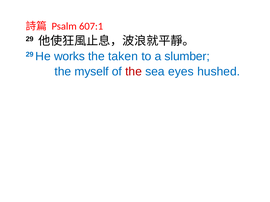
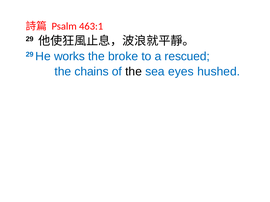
607:1: 607:1 -> 463:1
taken: taken -> broke
slumber: slumber -> rescued
myself: myself -> chains
the at (134, 72) colour: red -> black
